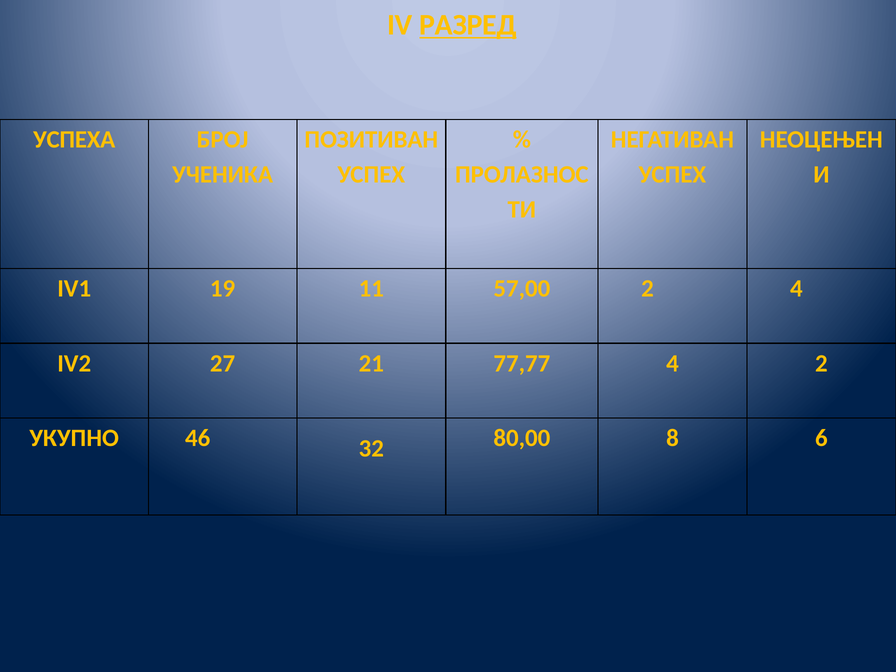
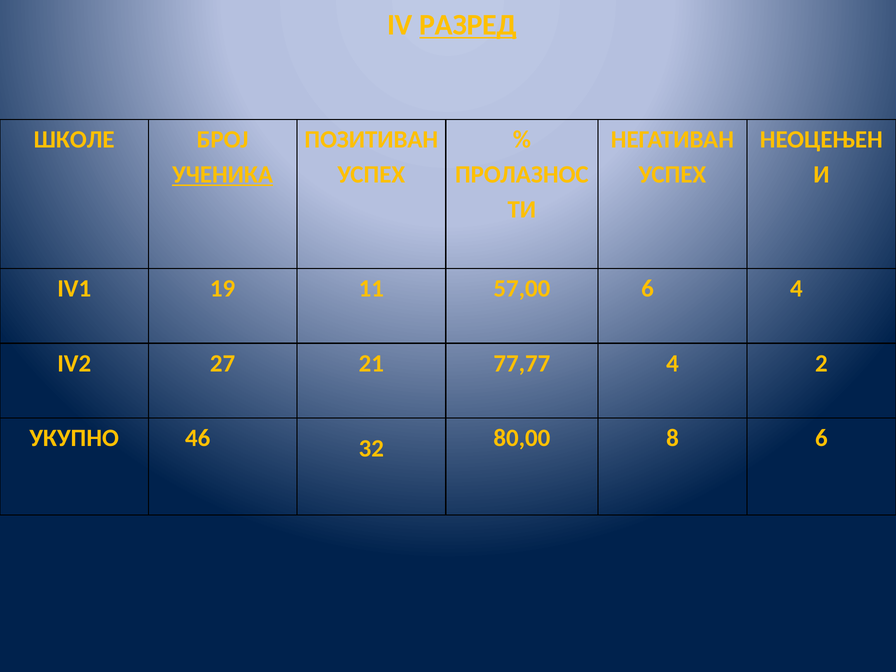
УСПЕХА: УСПЕХА -> ШКОЛЕ
УЧЕНИКА underline: none -> present
57,00 2: 2 -> 6
